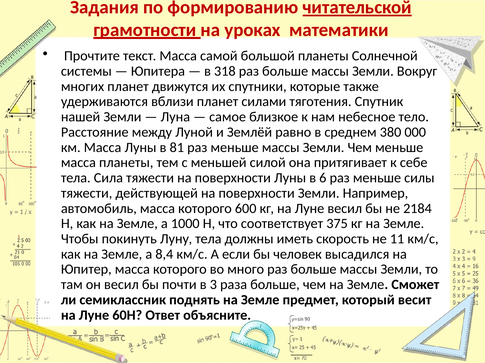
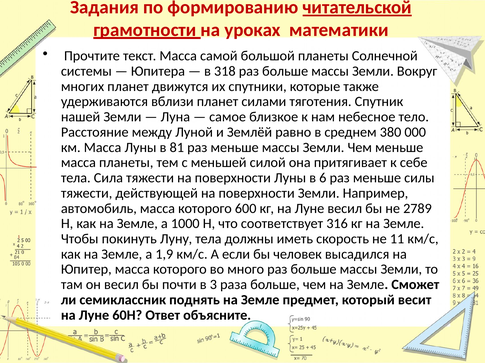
2184: 2184 -> 2789
375: 375 -> 316
8,4: 8,4 -> 1,9
